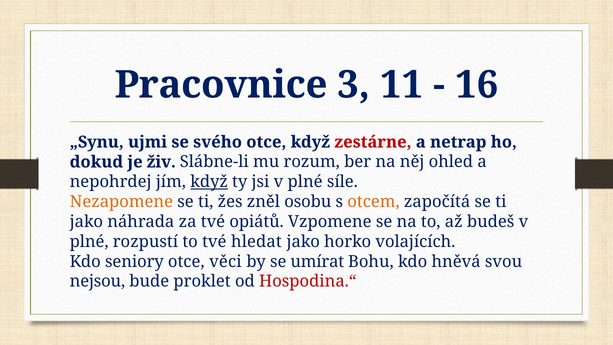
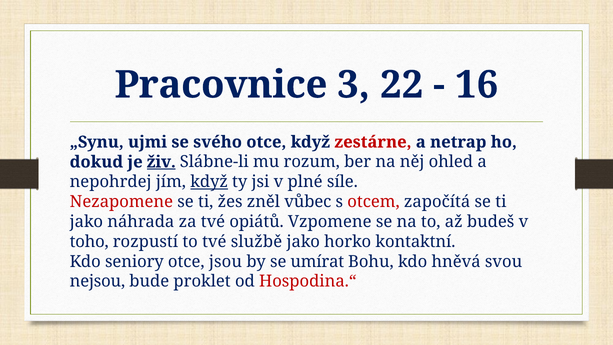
11: 11 -> 22
živ underline: none -> present
Nezapomene colour: orange -> red
osobu: osobu -> vůbec
otcem colour: orange -> red
plné at (89, 242): plné -> toho
hledat: hledat -> službě
volajících: volajících -> kontaktní
věci: věci -> jsou
